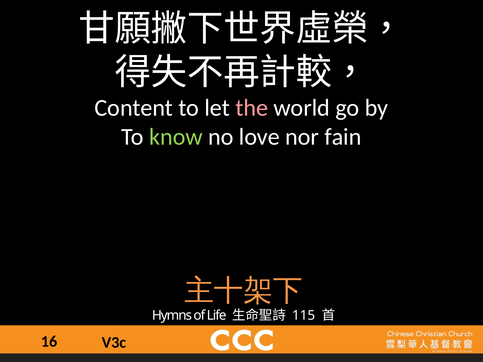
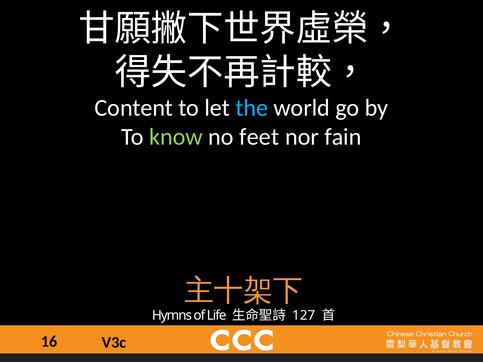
the colour: pink -> light blue
love: love -> feet
115: 115 -> 127
